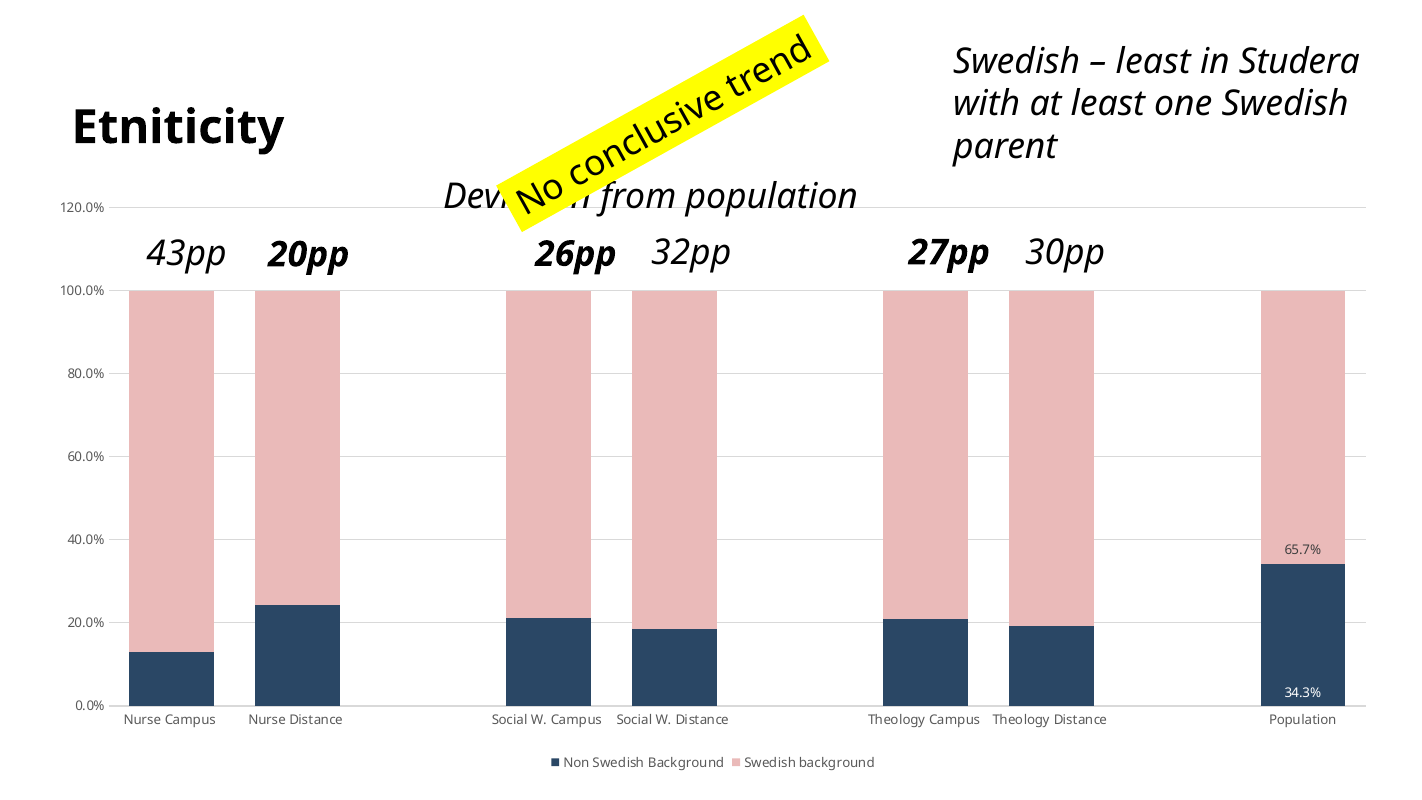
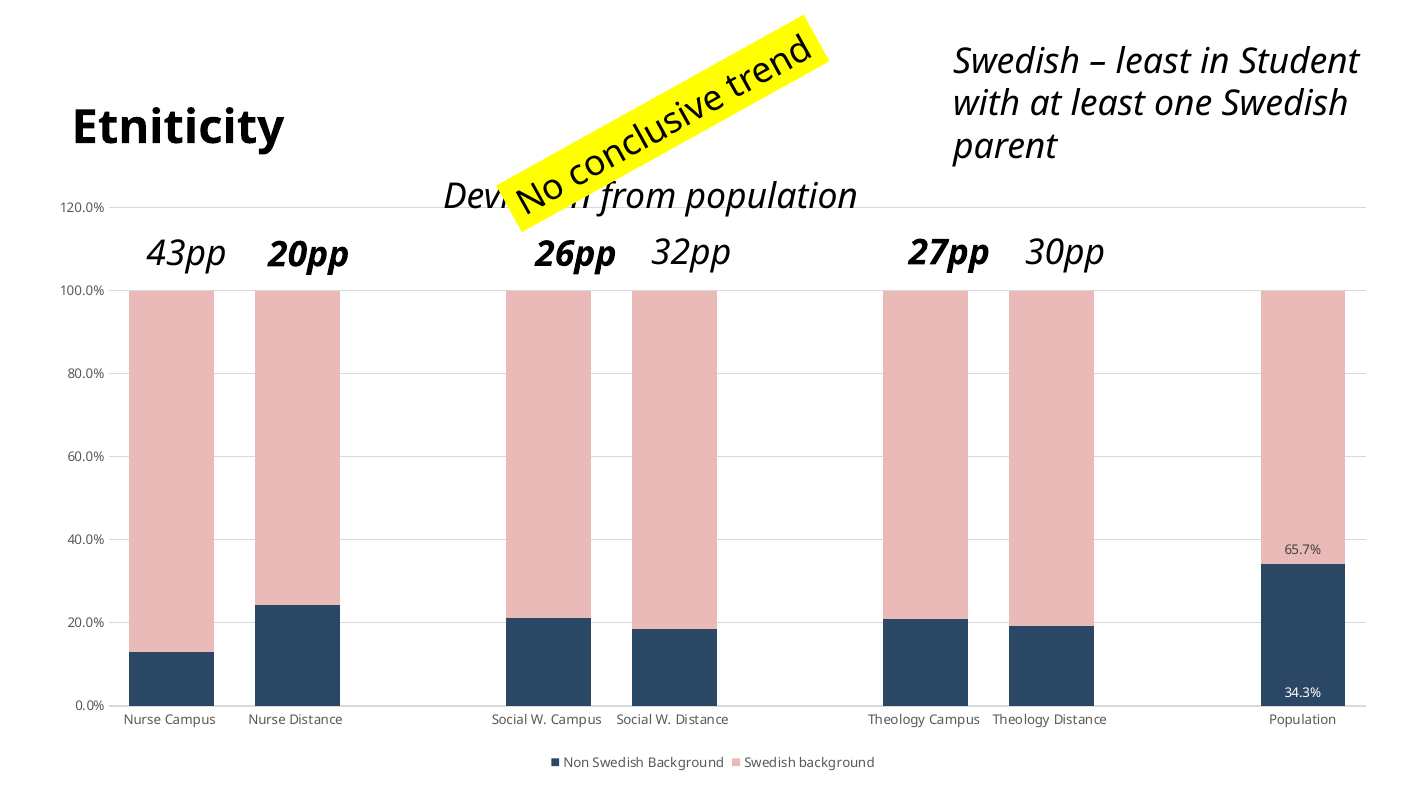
Studera: Studera -> Student
